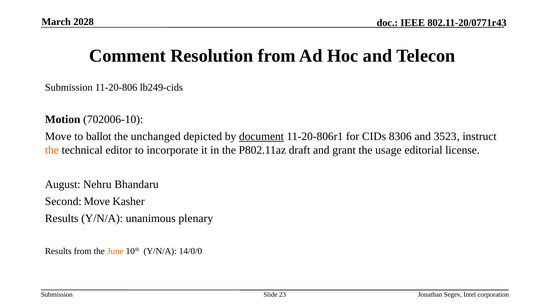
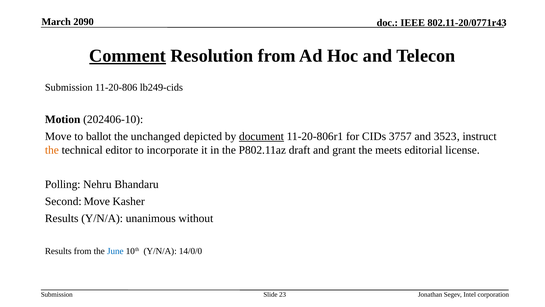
2028: 2028 -> 2090
Comment underline: none -> present
702006-10: 702006-10 -> 202406-10
8306: 8306 -> 3757
usage: usage -> meets
August: August -> Polling
plenary: plenary -> without
June colour: orange -> blue
